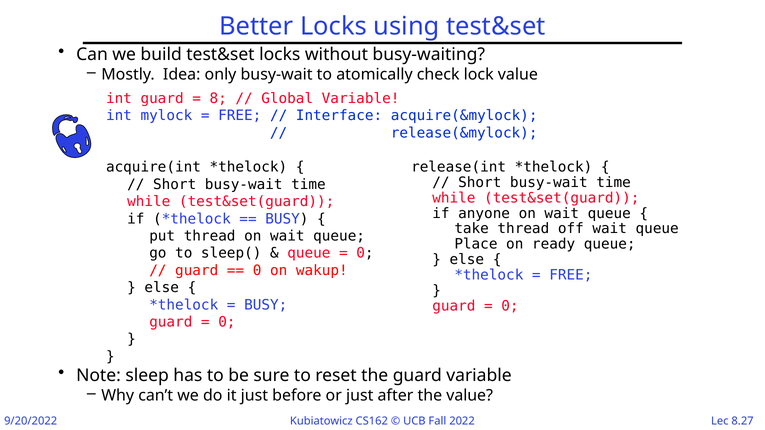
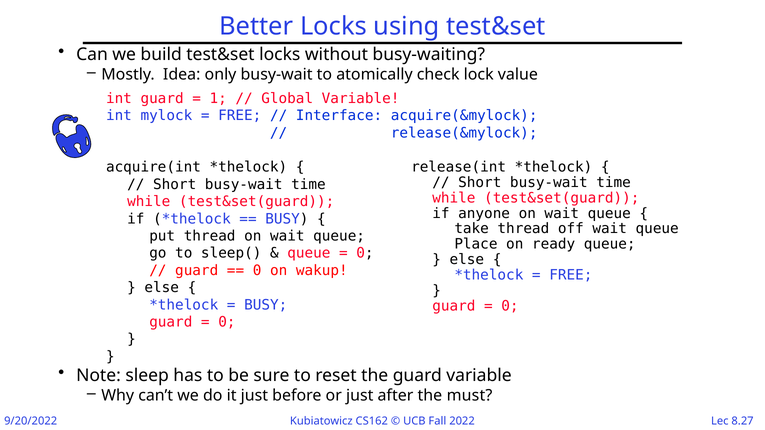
8: 8 -> 1
the value: value -> must
